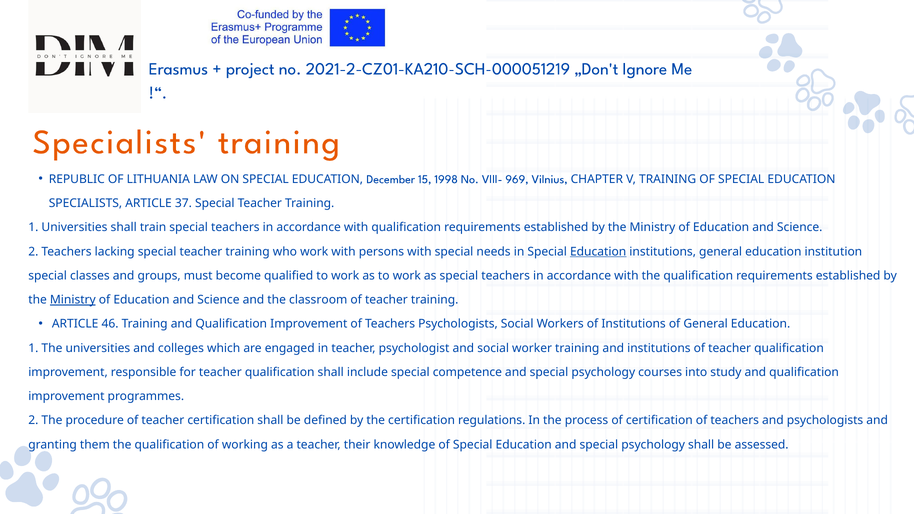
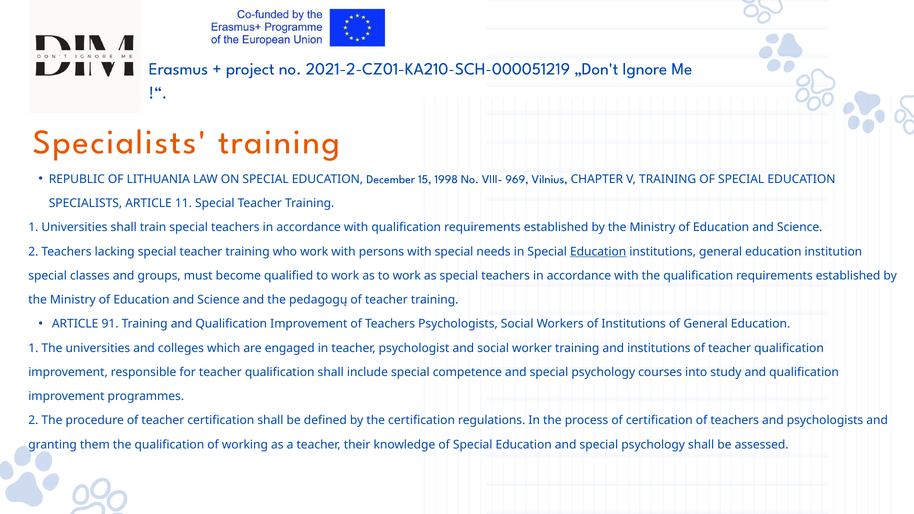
37: 37 -> 11
Ministry at (73, 300) underline: present -> none
classroom: classroom -> pedagogų
46: 46 -> 91
